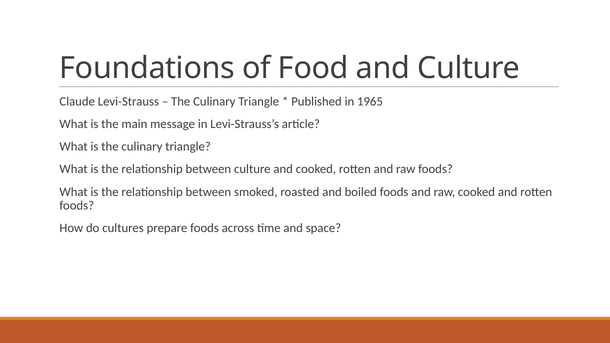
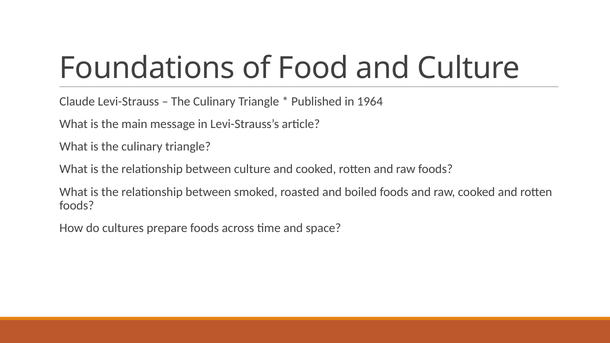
1965: 1965 -> 1964
